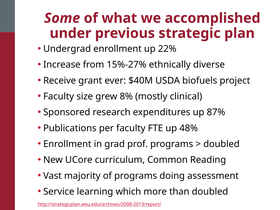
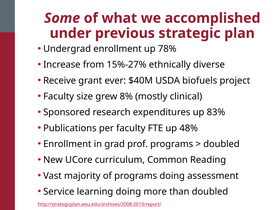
22%: 22% -> 78%
87%: 87% -> 83%
learning which: which -> doing
